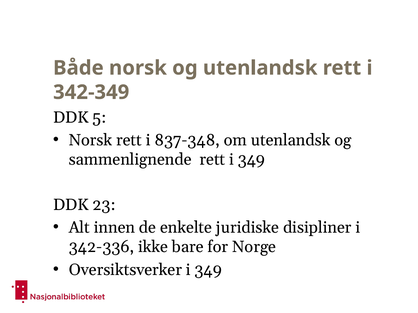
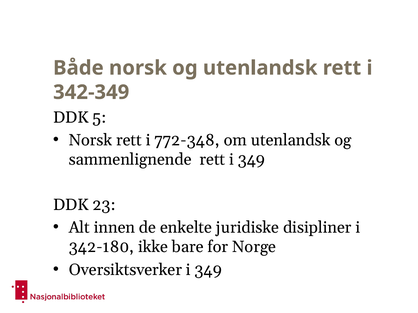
837-348: 837-348 -> 772-348
342-336: 342-336 -> 342-180
